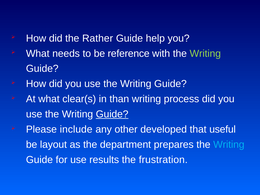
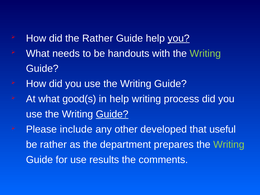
you at (179, 38) underline: none -> present
reference: reference -> handouts
clear(s: clear(s -> good(s
in than: than -> help
be layout: layout -> rather
Writing at (229, 144) colour: light blue -> light green
frustration: frustration -> comments
